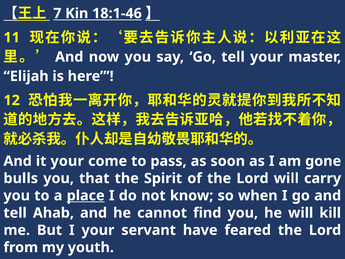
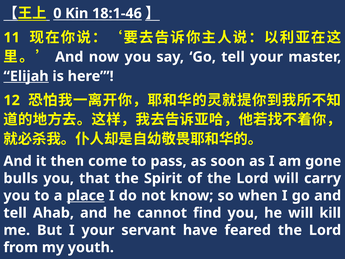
7: 7 -> 0
Elijah underline: none -> present
it your: your -> then
